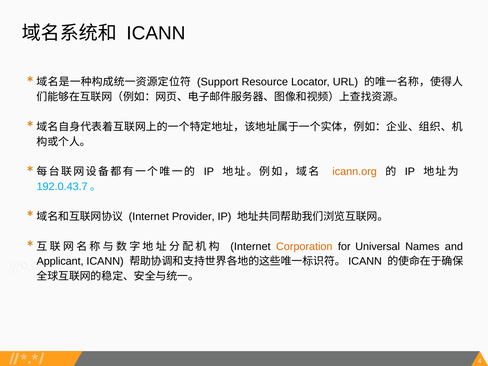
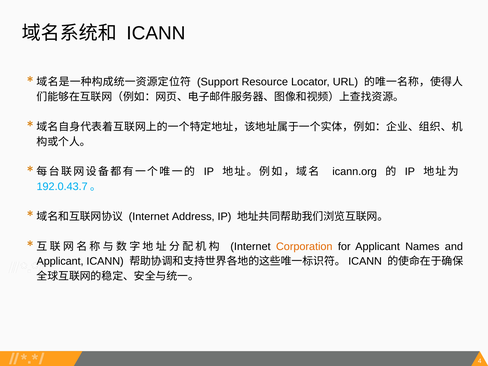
icann.org colour: orange -> black
Provider: Provider -> Address
for Universal: Universal -> Applicant
